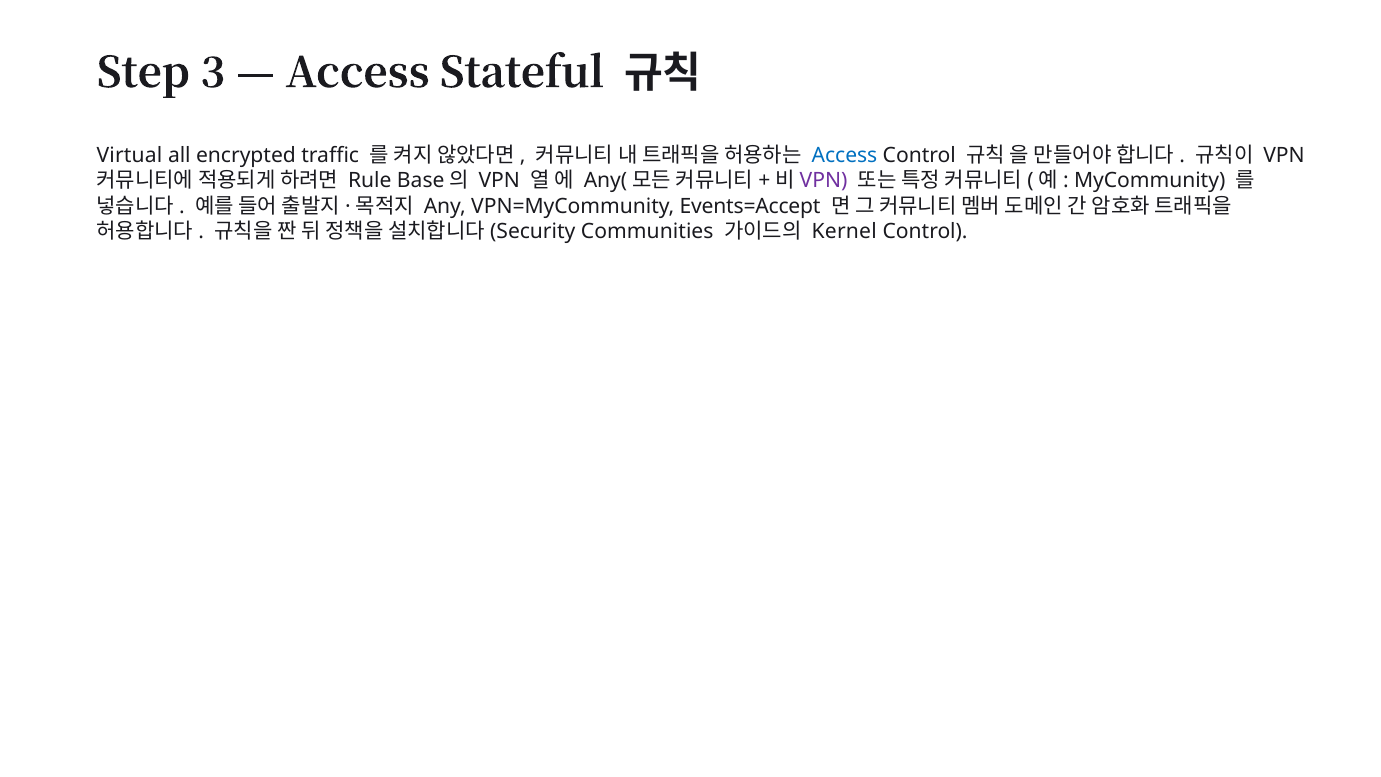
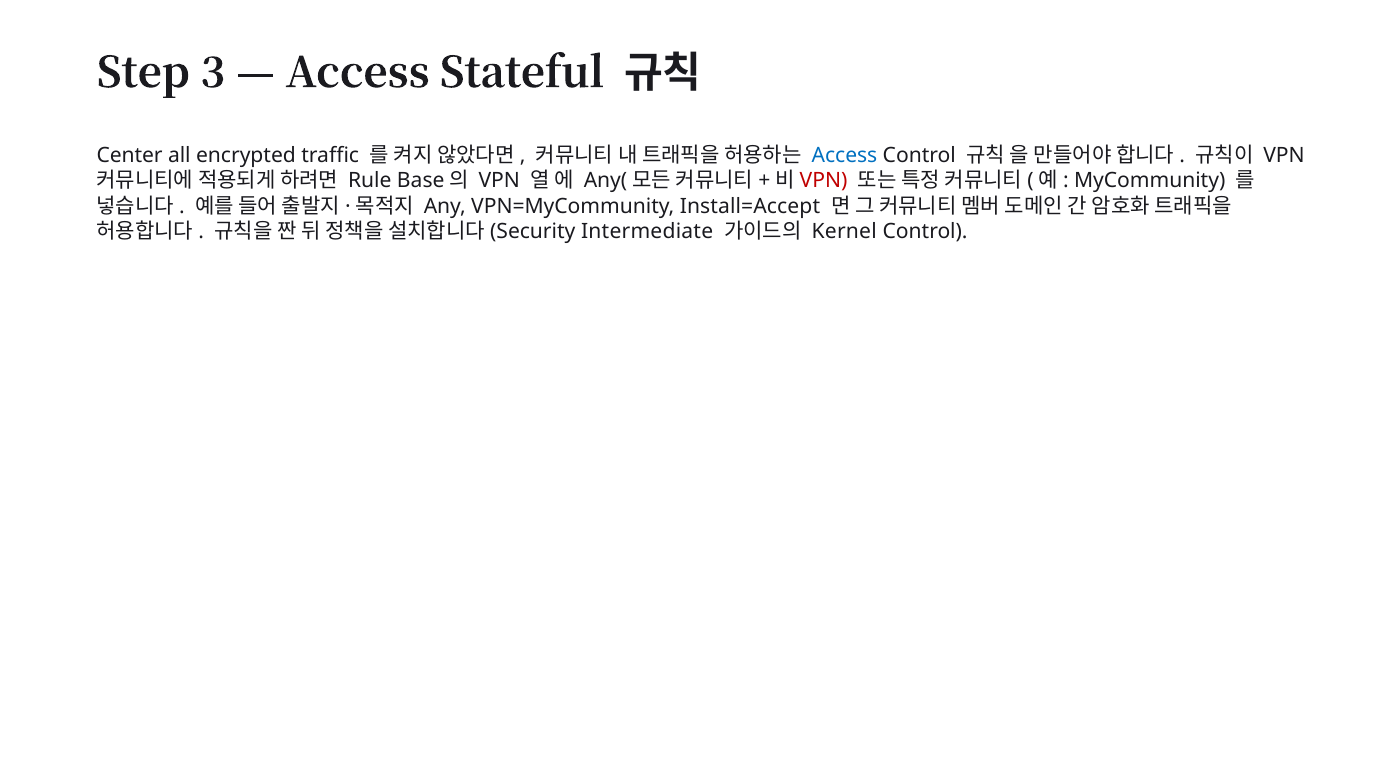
Virtual: Virtual -> Center
VPN at (824, 181) colour: purple -> red
Events=Accept: Events=Accept -> Install=Accept
Communities: Communities -> Intermediate
